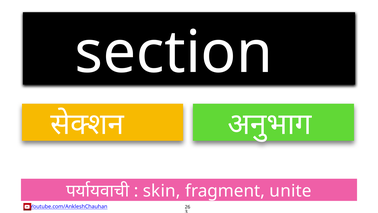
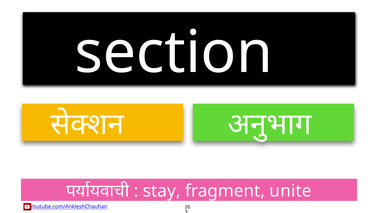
skin: skin -> stay
